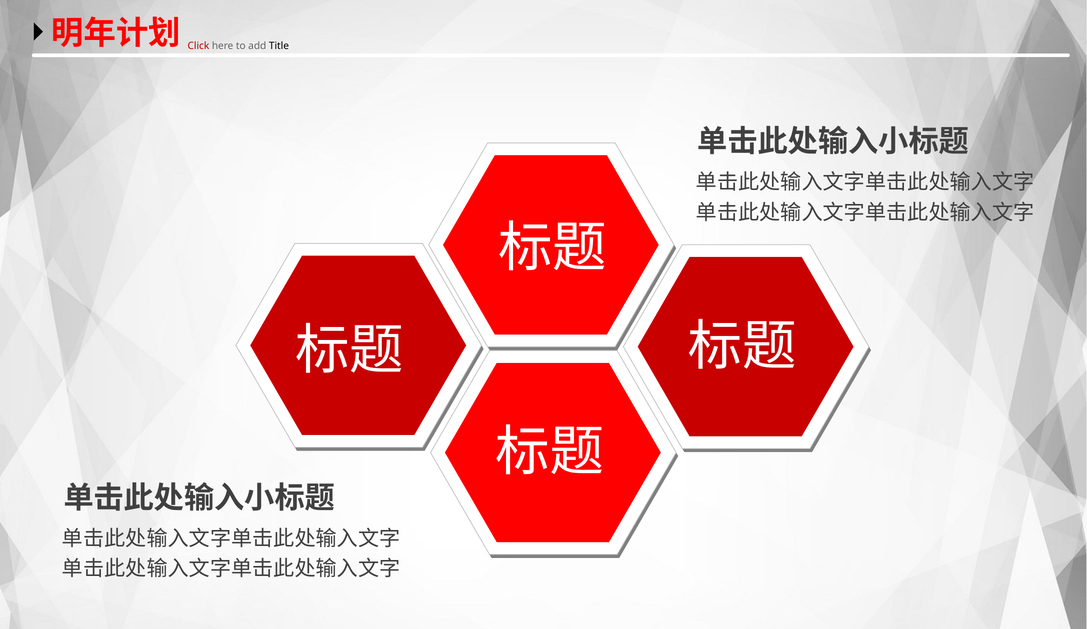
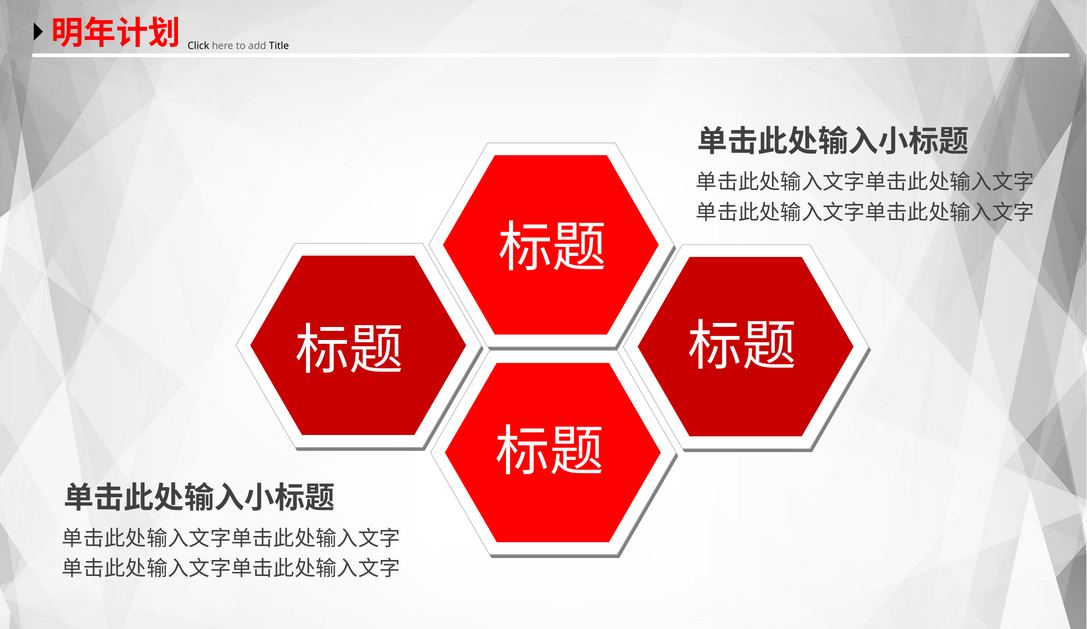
Click colour: red -> black
